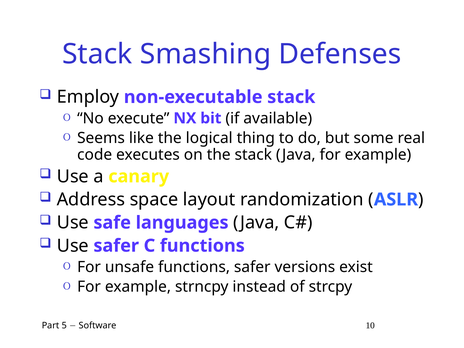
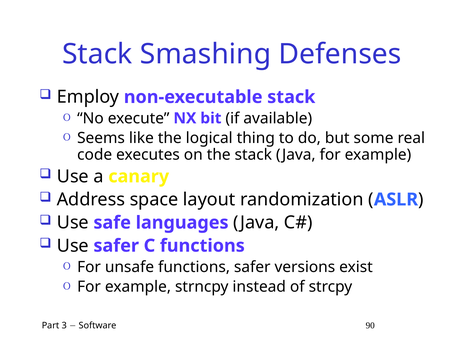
5: 5 -> 3
10: 10 -> 90
